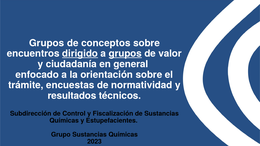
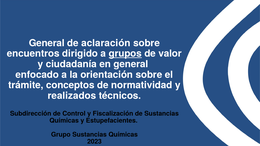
Grupos at (47, 43): Grupos -> General
conceptos: conceptos -> aclaración
dirigido underline: present -> none
encuestas: encuestas -> conceptos
resultados: resultados -> realizados
